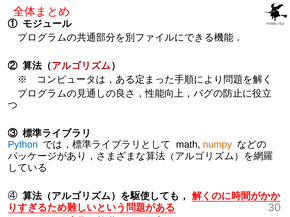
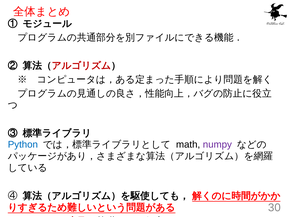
numpy colour: orange -> purple
